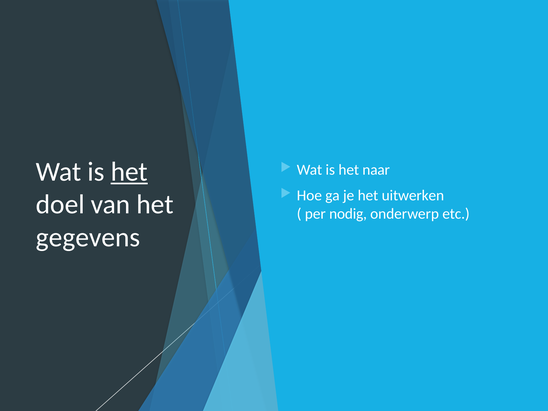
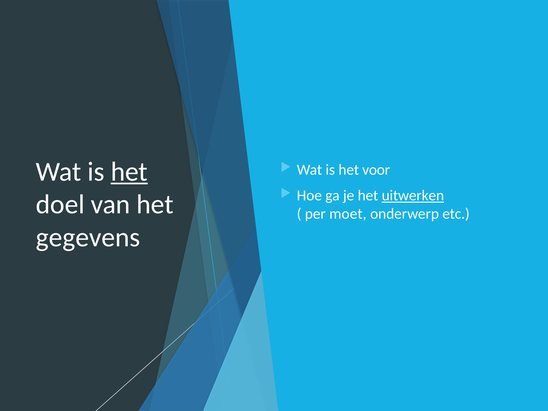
naar: naar -> voor
uitwerken underline: none -> present
nodig: nodig -> moet
